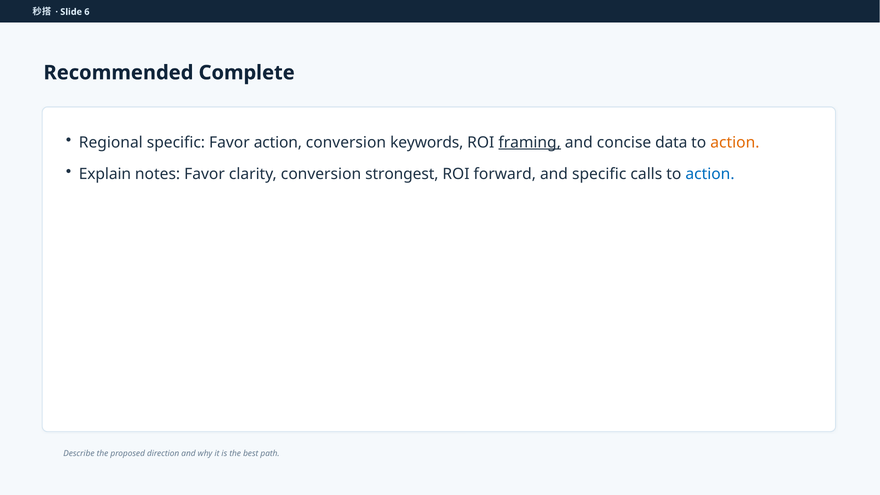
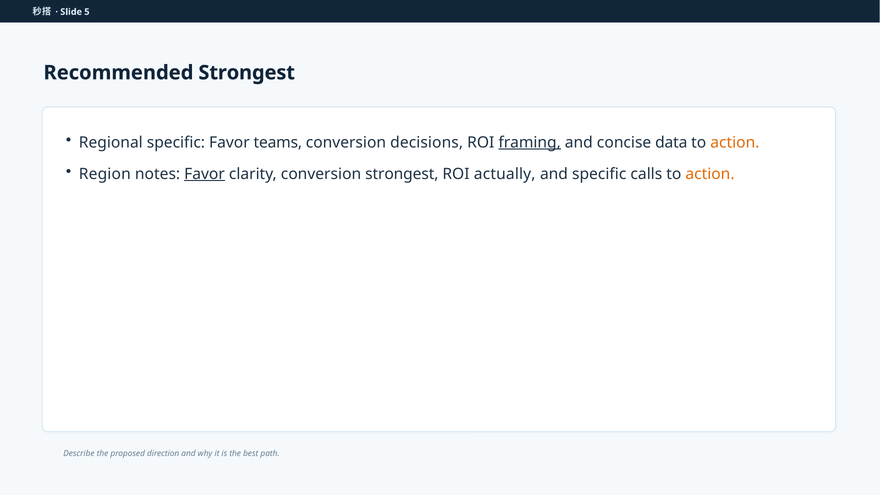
6: 6 -> 5
Recommended Complete: Complete -> Strongest
Favor action: action -> teams
keywords: keywords -> decisions
Explain: Explain -> Region
Favor at (205, 174) underline: none -> present
forward: forward -> actually
action at (710, 174) colour: blue -> orange
